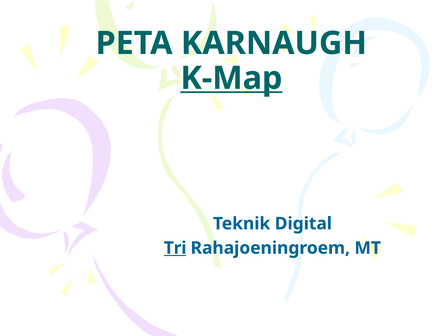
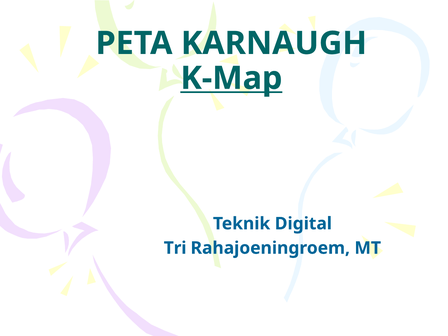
Tri underline: present -> none
